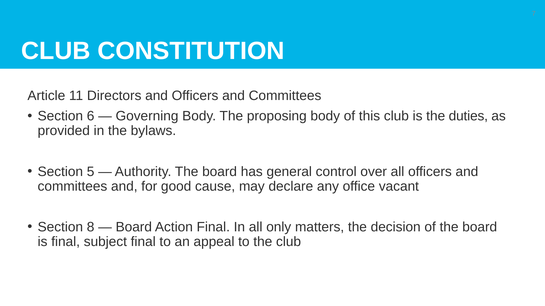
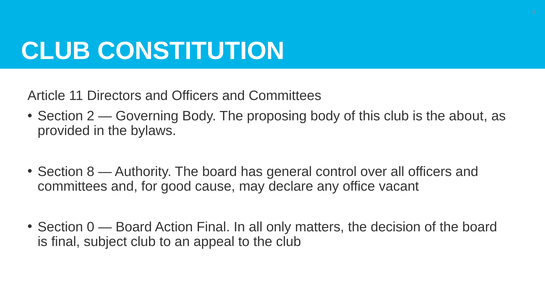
6: 6 -> 2
duties: duties -> about
5: 5 -> 8
8: 8 -> 0
subject final: final -> club
